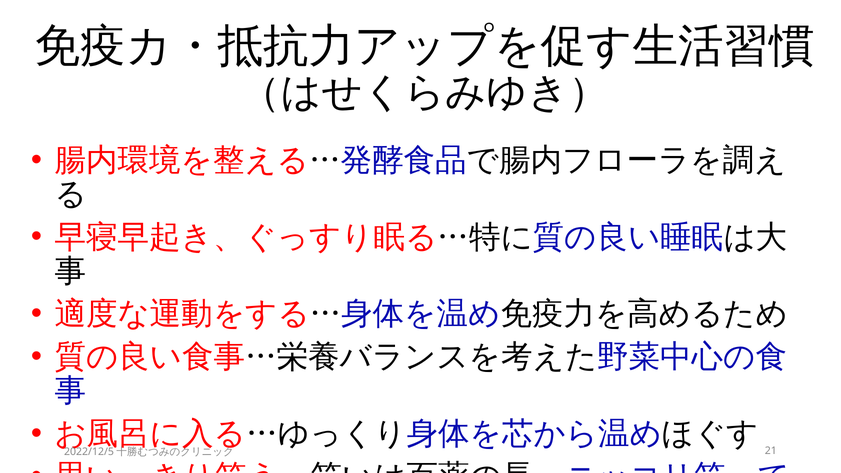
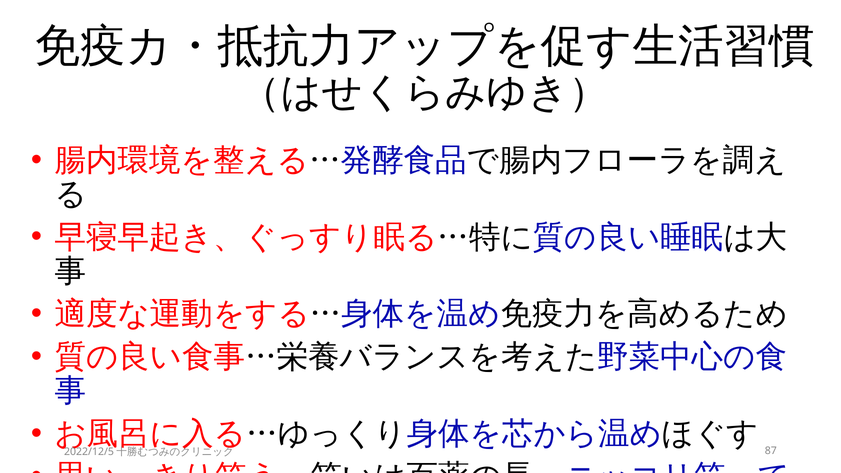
21: 21 -> 87
